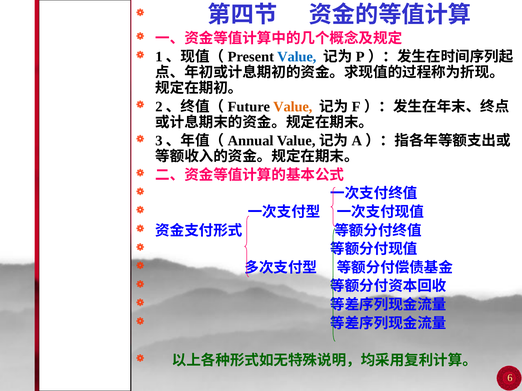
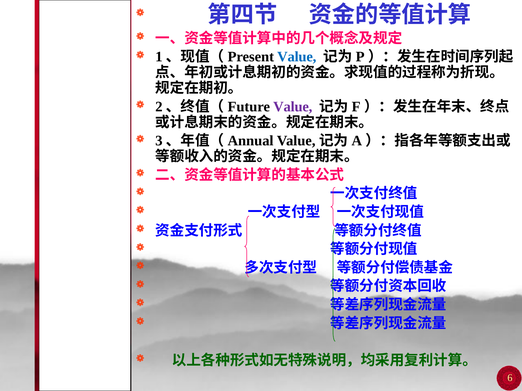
Value at (293, 107) colour: orange -> purple
